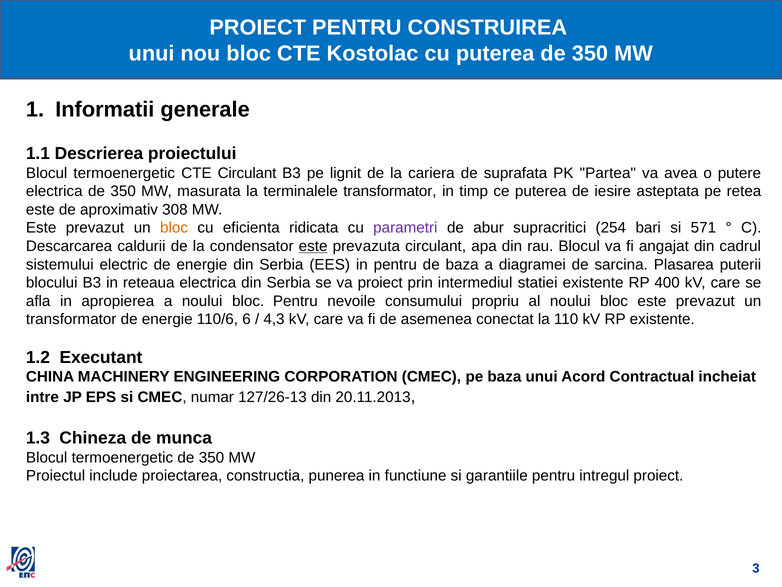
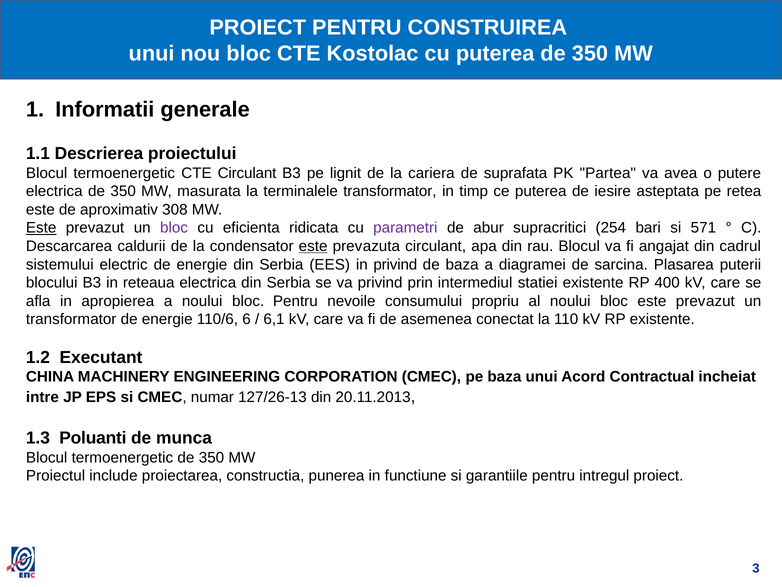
Este at (41, 228) underline: none -> present
bloc at (174, 228) colour: orange -> purple
in pentru: pentru -> privind
va proiect: proiect -> privind
4,3: 4,3 -> 6,1
Chineza: Chineza -> Poluanti
